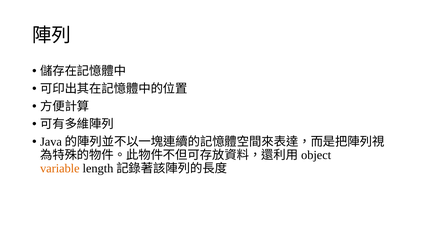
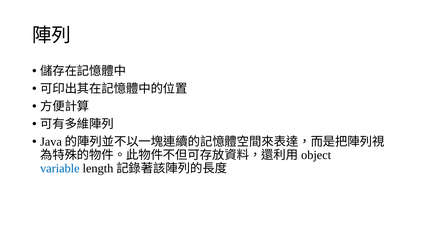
variable colour: orange -> blue
